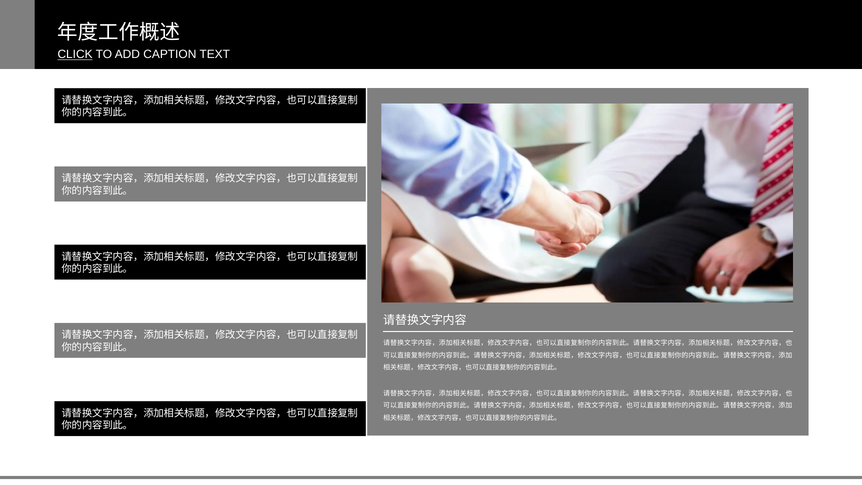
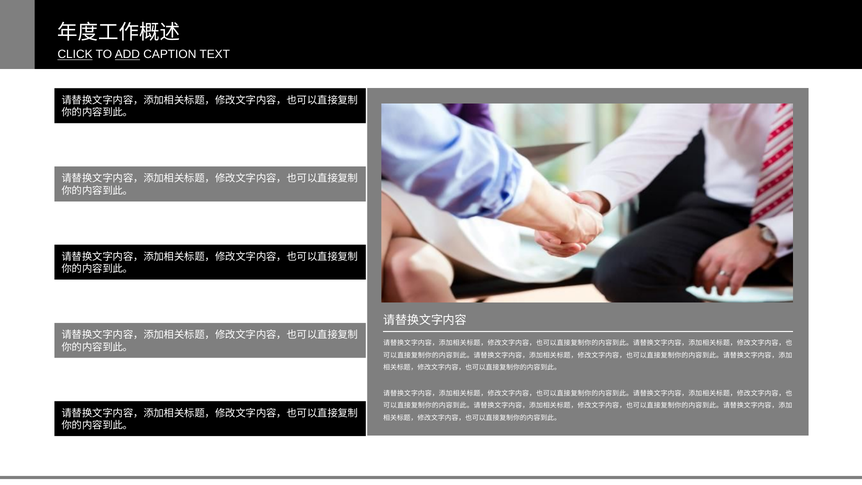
ADD underline: none -> present
